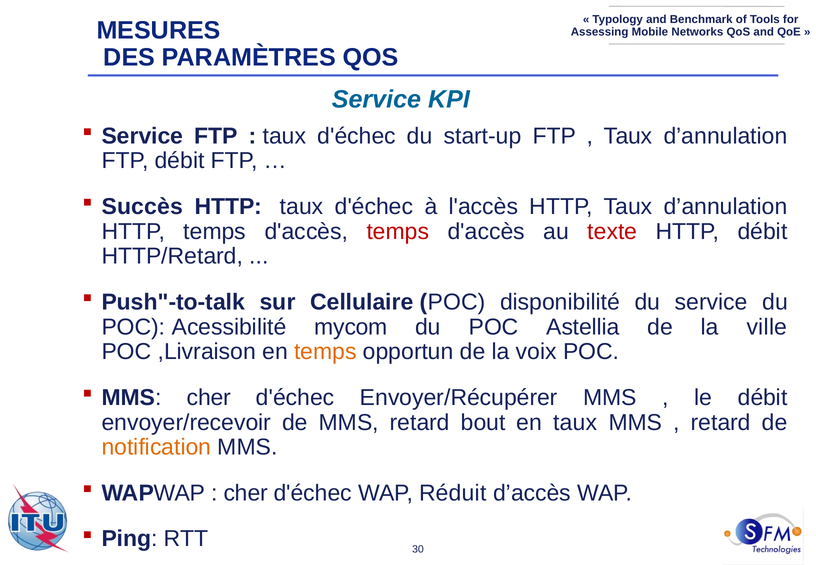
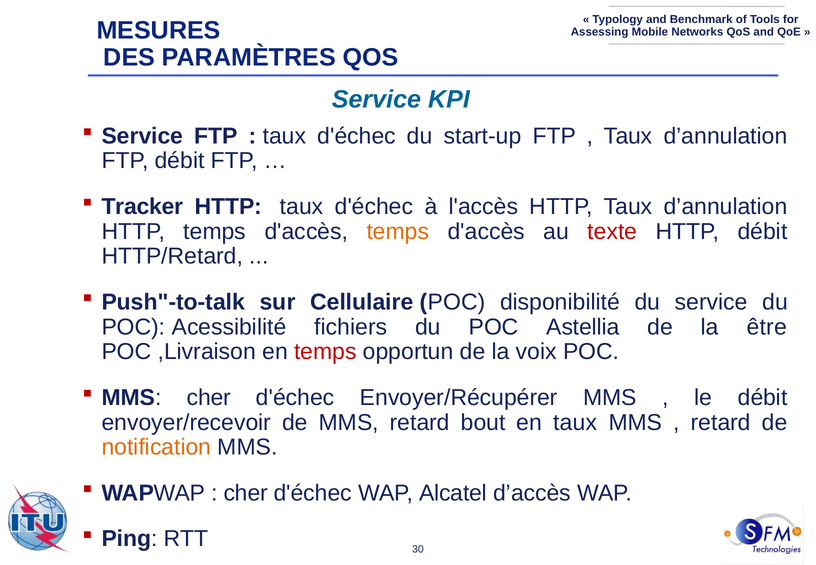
Succès: Succès -> Tracker
temps at (398, 231) colour: red -> orange
mycom: mycom -> fichiers
ville: ville -> être
temps at (325, 352) colour: orange -> red
Réduit: Réduit -> Alcatel
